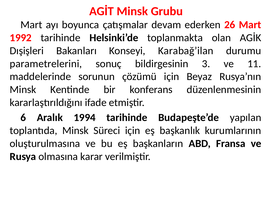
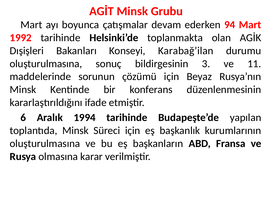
26: 26 -> 94
parametrelerini at (46, 64): parametrelerini -> oluşturulmasına
